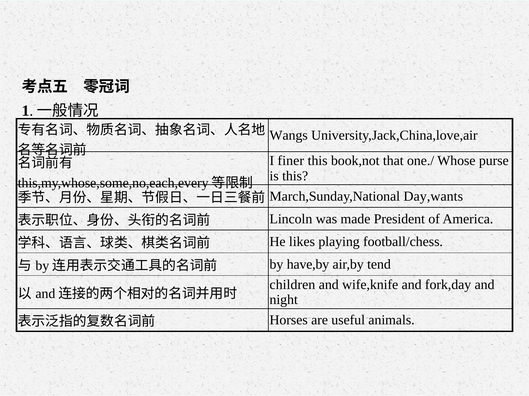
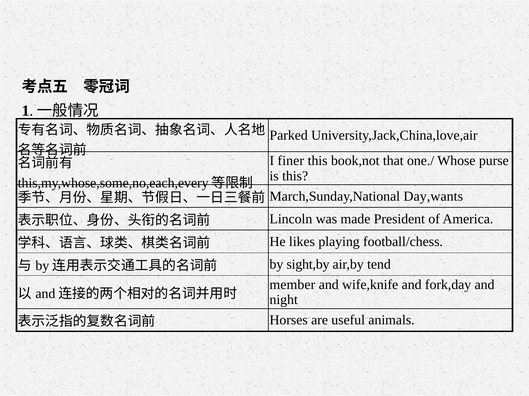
Wangs: Wangs -> Parked
have,by: have,by -> sight,by
children: children -> member
